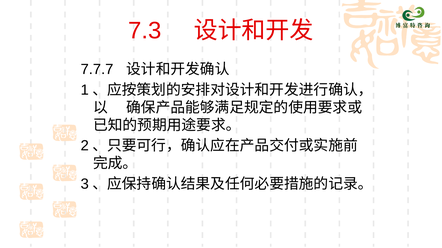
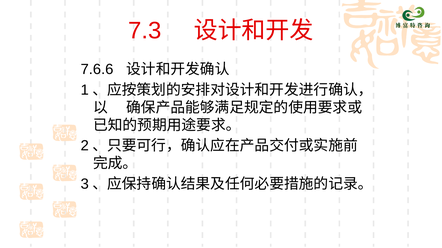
7.7.7: 7.7.7 -> 7.6.6
